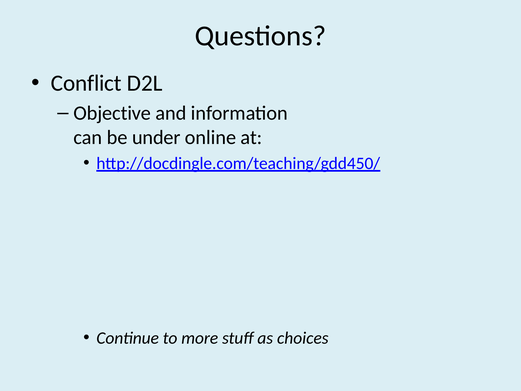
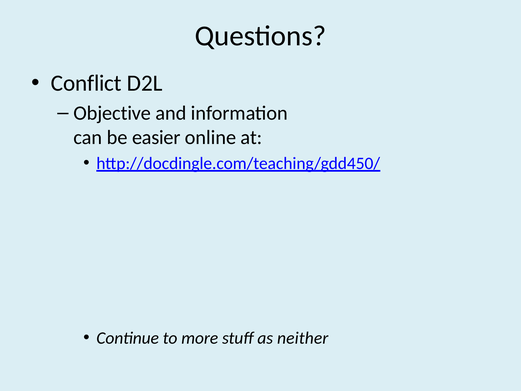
under: under -> easier
choices: choices -> neither
